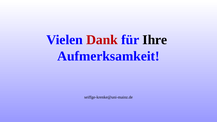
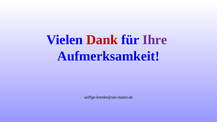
Ihre colour: black -> purple
